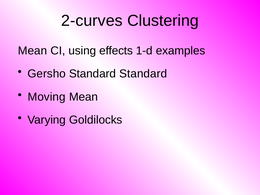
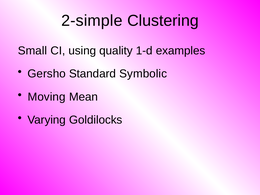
2-curves: 2-curves -> 2-simple
Mean at (32, 51): Mean -> Small
effects: effects -> quality
Standard Standard: Standard -> Symbolic
